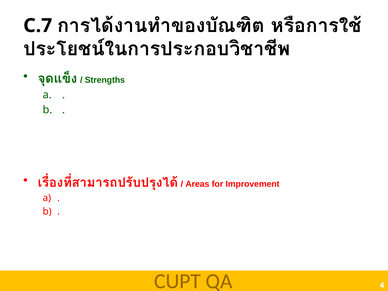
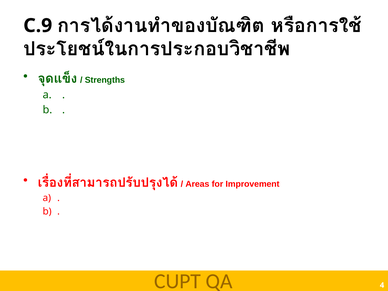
C.7: C.7 -> C.9
